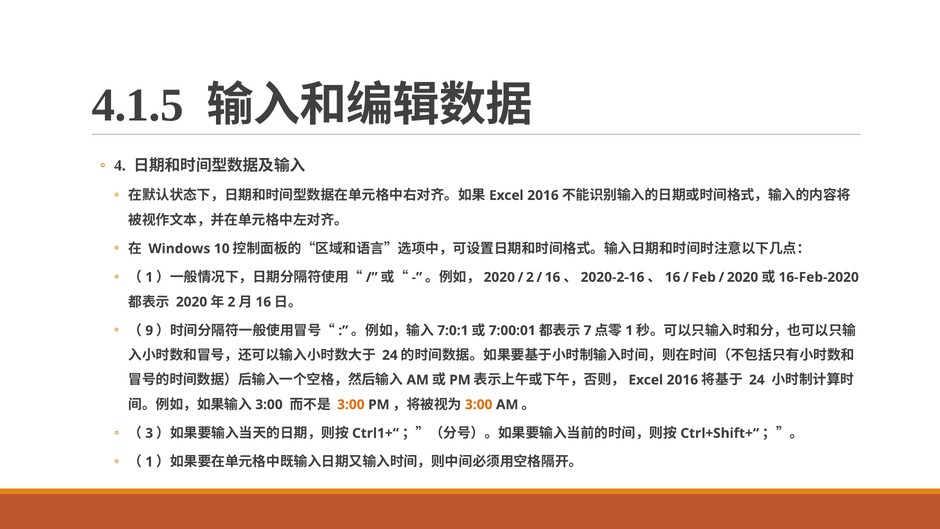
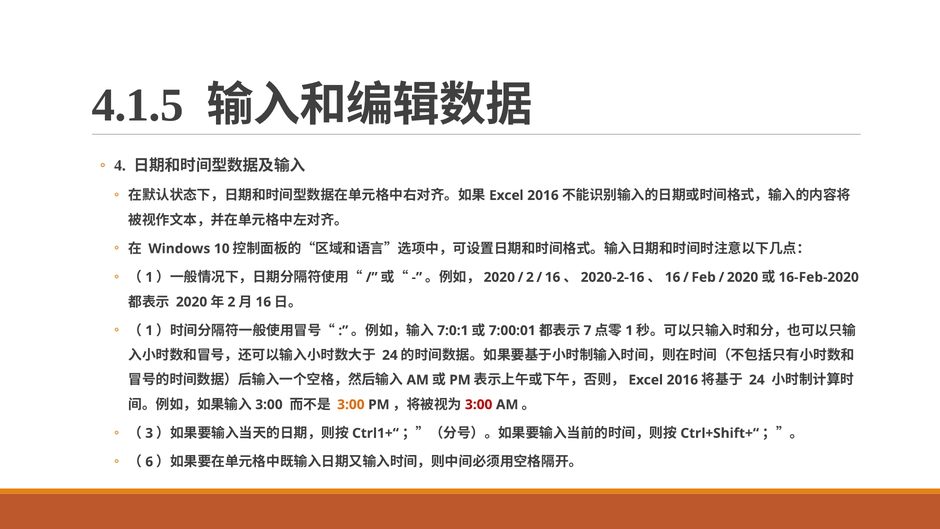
9 at (149, 330): 9 -> 1
3:00 at (479, 404) colour: orange -> red
1 at (149, 462): 1 -> 6
